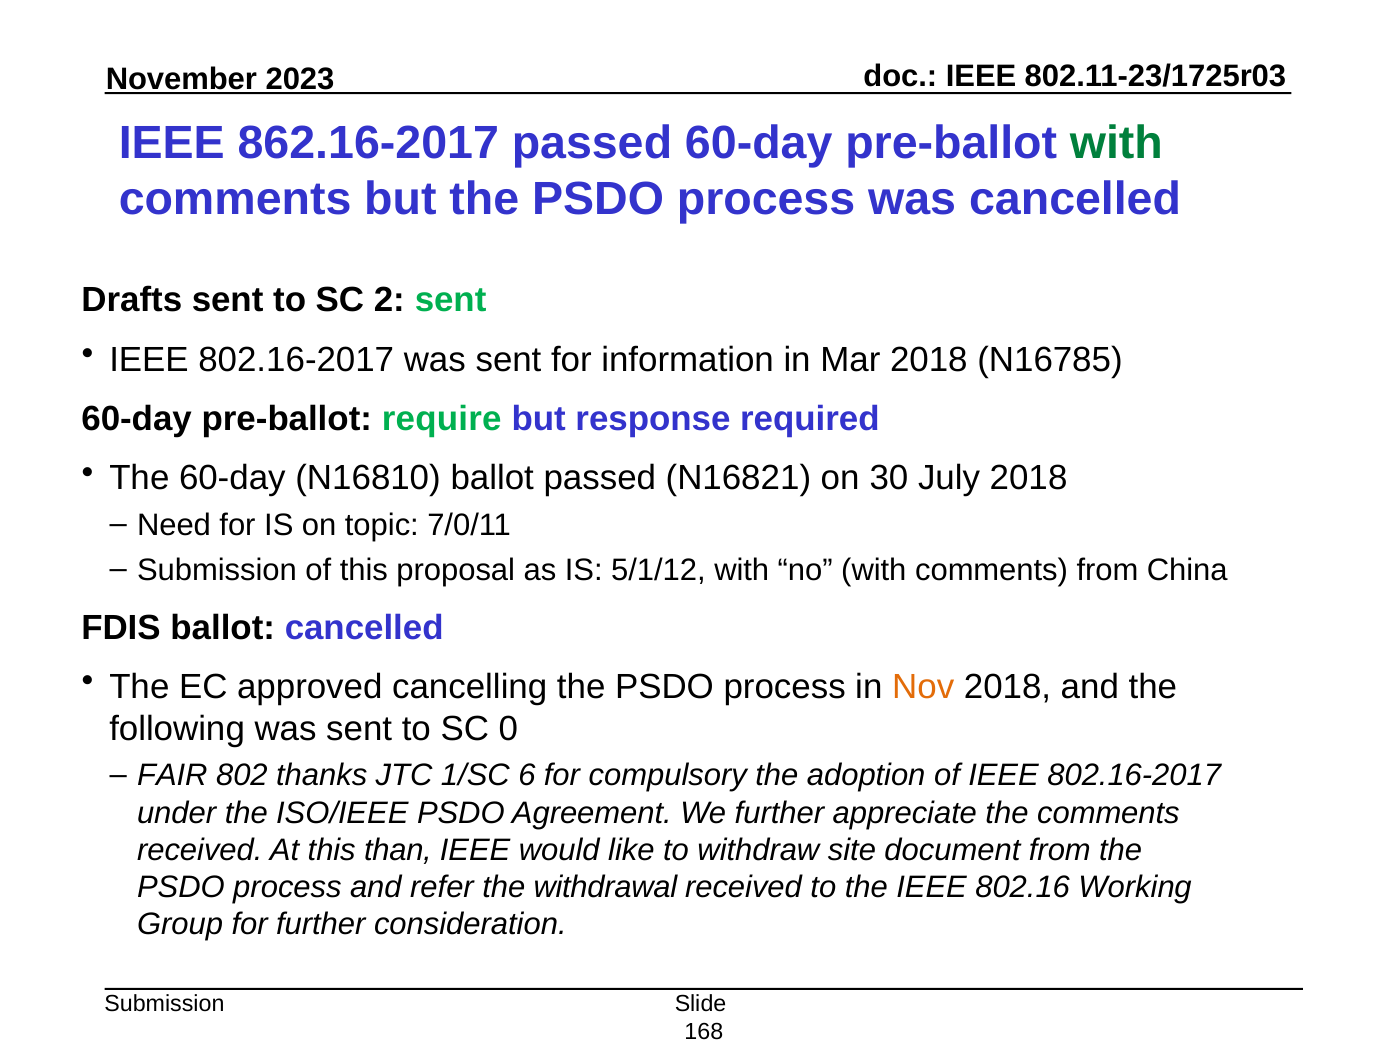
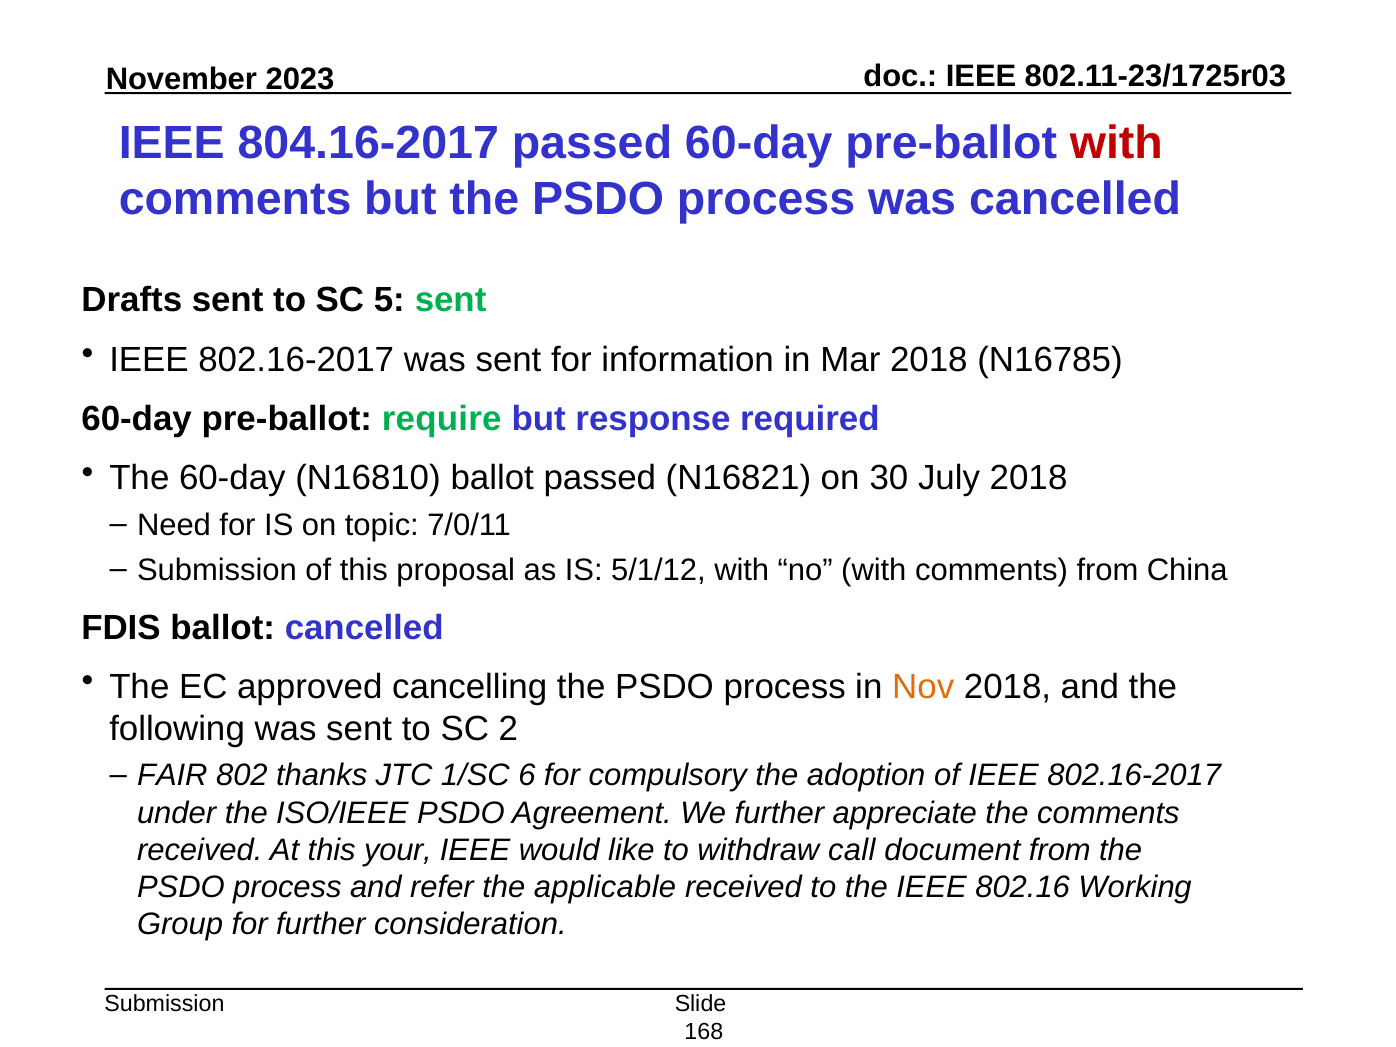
862.16-2017: 862.16-2017 -> 804.16-2017
with at (1116, 143) colour: green -> red
2: 2 -> 5
0: 0 -> 2
than: than -> your
site: site -> call
withdrawal: withdrawal -> applicable
